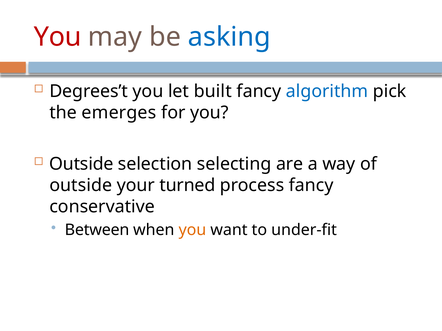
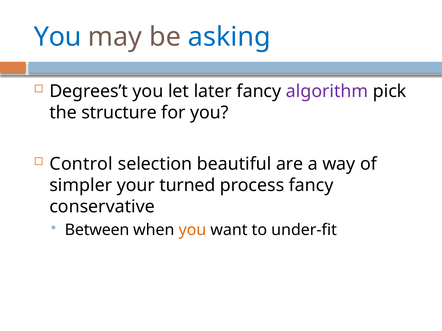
You at (58, 37) colour: red -> blue
built: built -> later
algorithm colour: blue -> purple
emerges: emerges -> structure
Outside at (81, 164): Outside -> Control
selecting: selecting -> beautiful
outside at (81, 186): outside -> simpler
